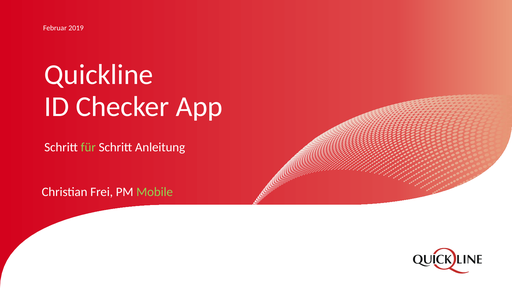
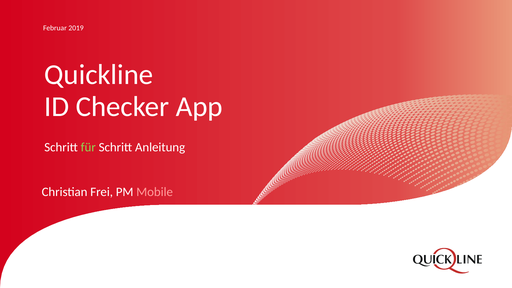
Mobile colour: light green -> pink
